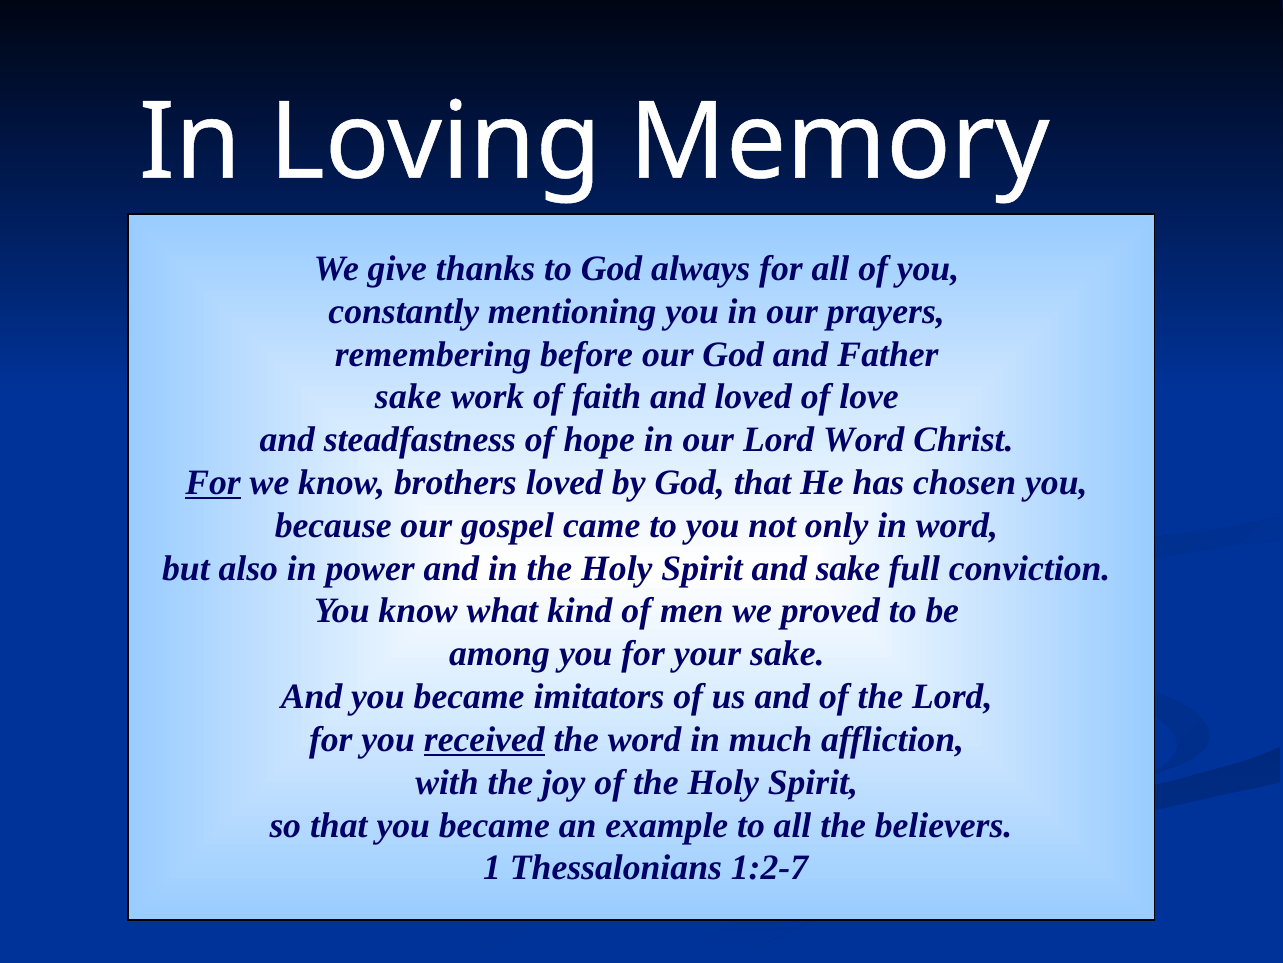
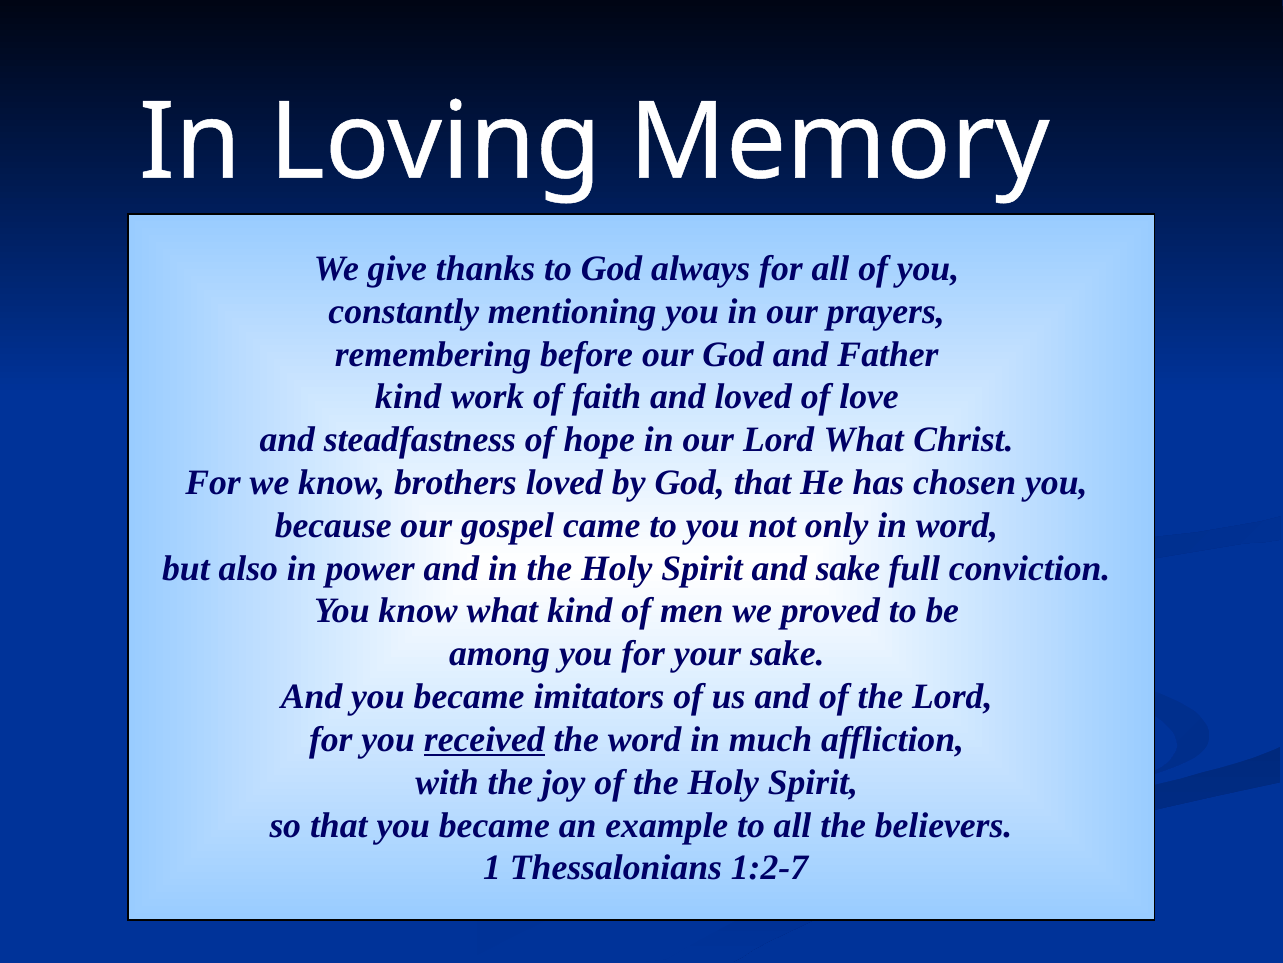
sake at (408, 397): sake -> kind
Lord Word: Word -> What
For at (213, 482) underline: present -> none
